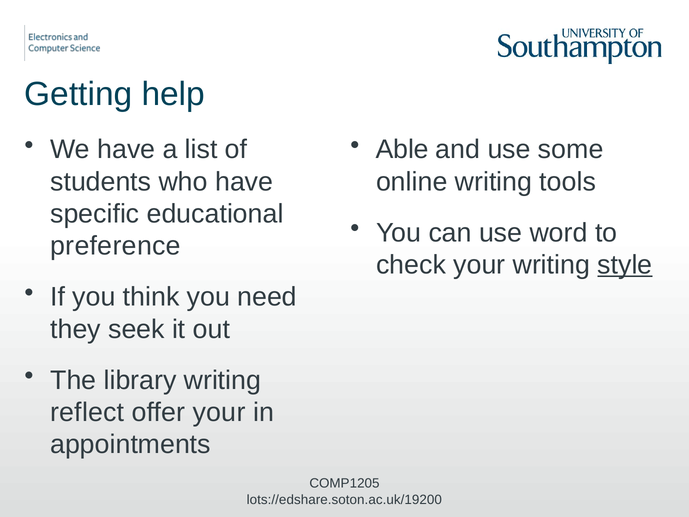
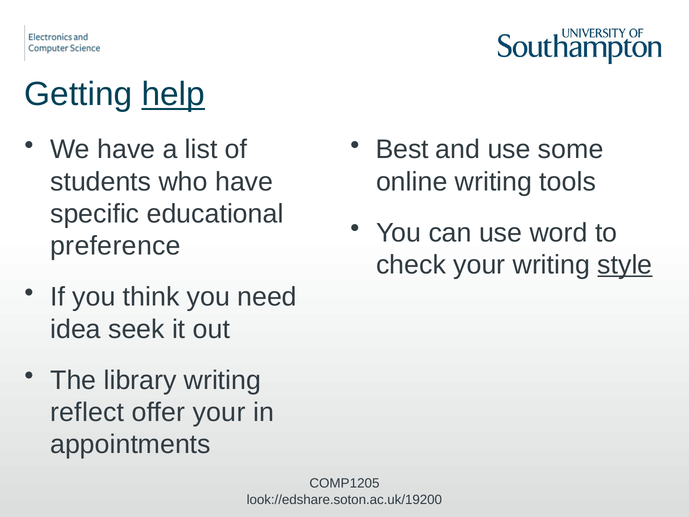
help underline: none -> present
Able: Able -> Best
they: they -> idea
lots://edshare.soton.ac.uk/19200: lots://edshare.soton.ac.uk/19200 -> look://edshare.soton.ac.uk/19200
